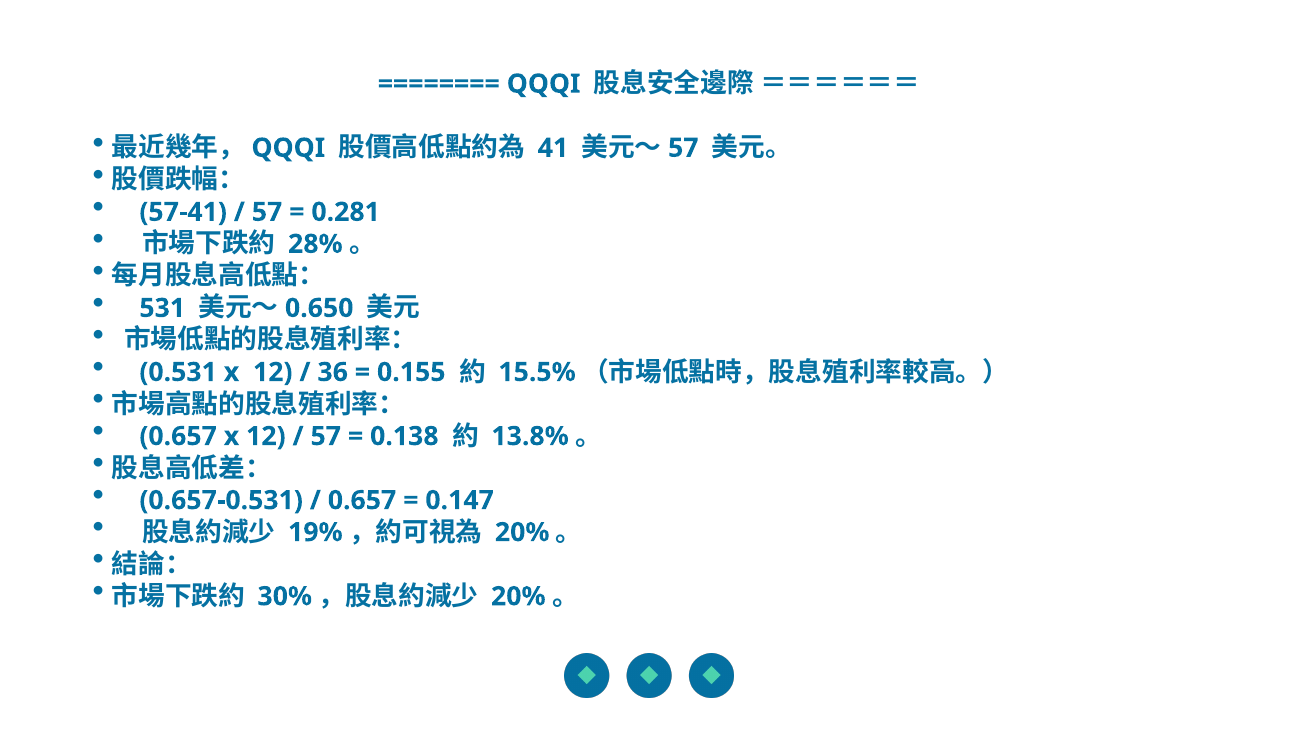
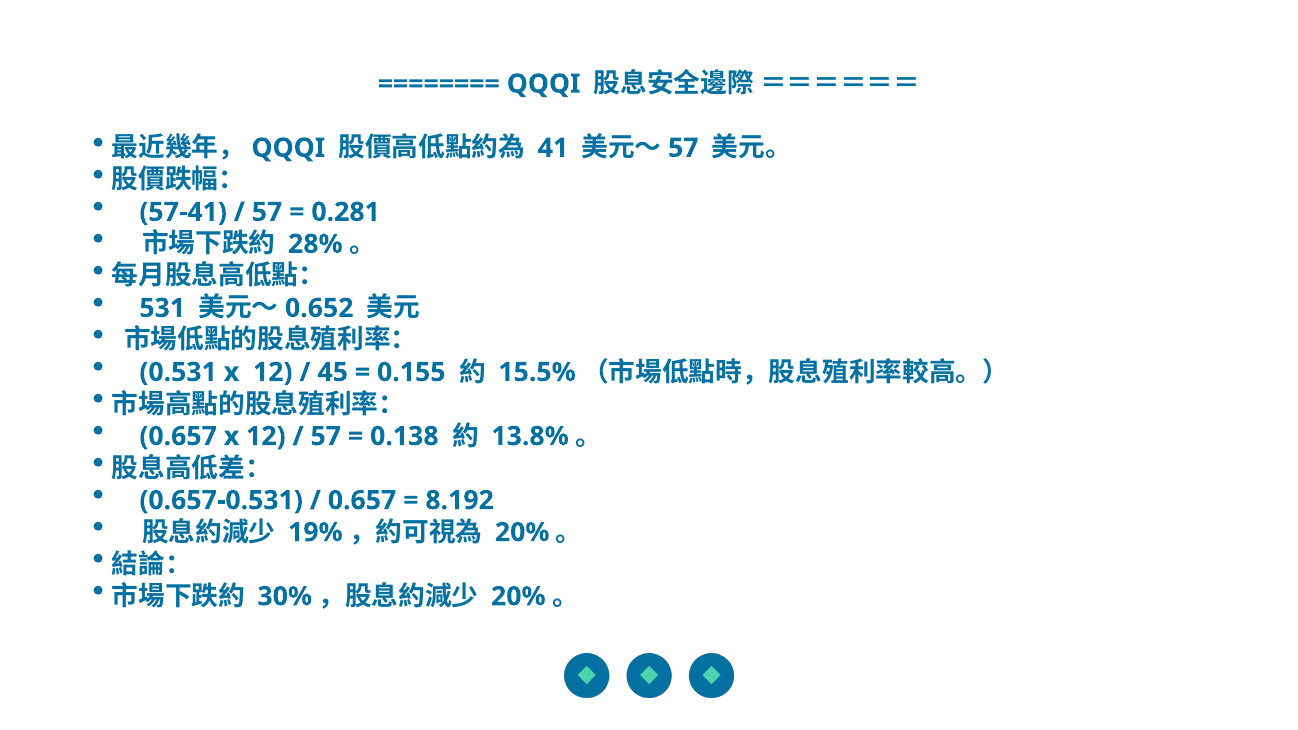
0.650: 0.650 -> 0.652
36: 36 -> 45
0.147: 0.147 -> 8.192
